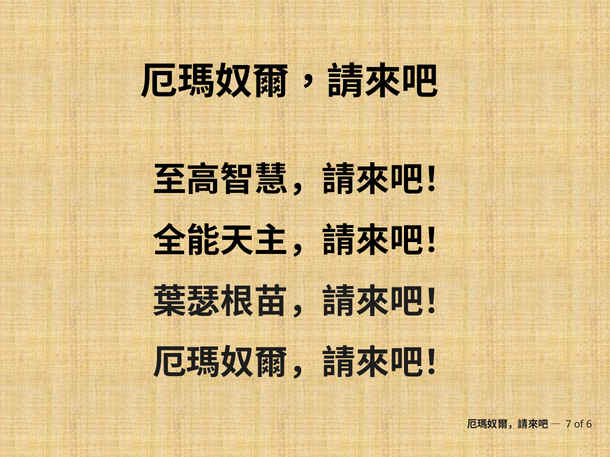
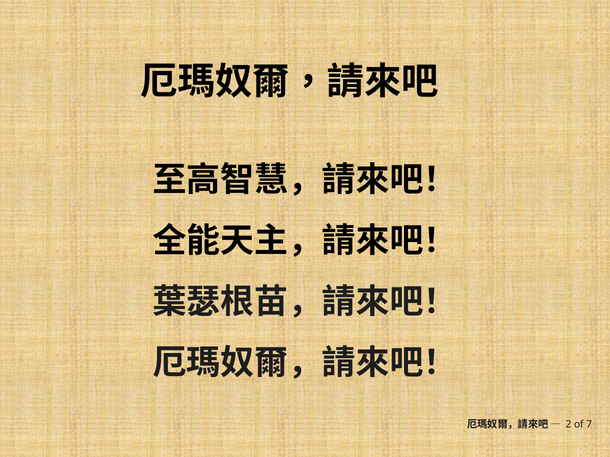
7: 7 -> 2
6: 6 -> 7
